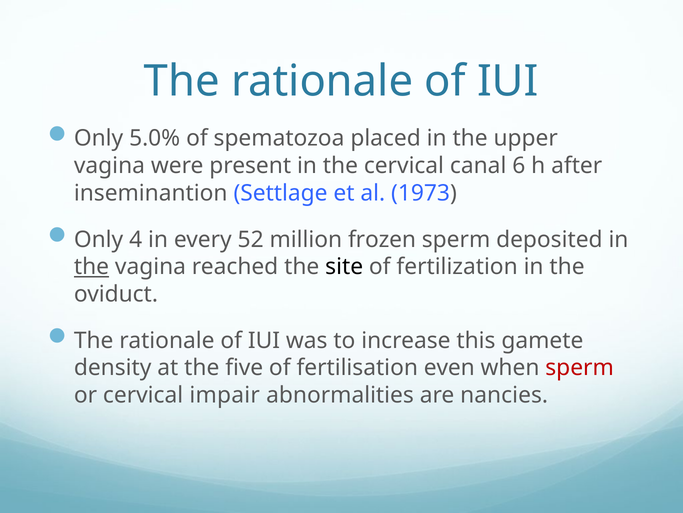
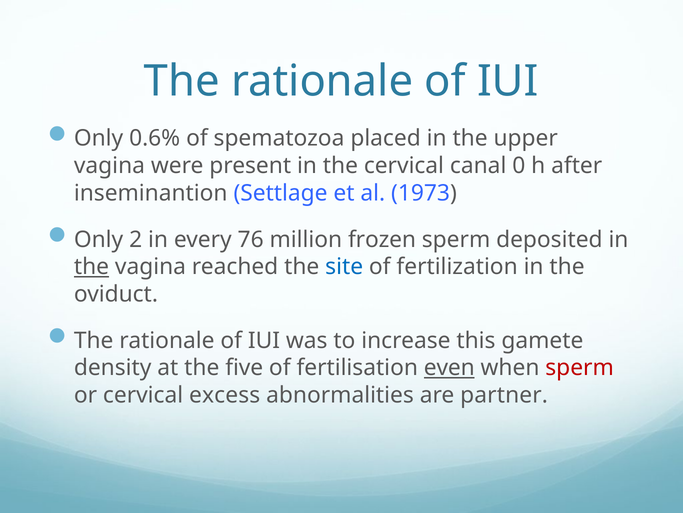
5.0%: 5.0% -> 0.6%
6: 6 -> 0
4: 4 -> 2
52: 52 -> 76
site colour: black -> blue
even underline: none -> present
impair: impair -> excess
nancies: nancies -> partner
